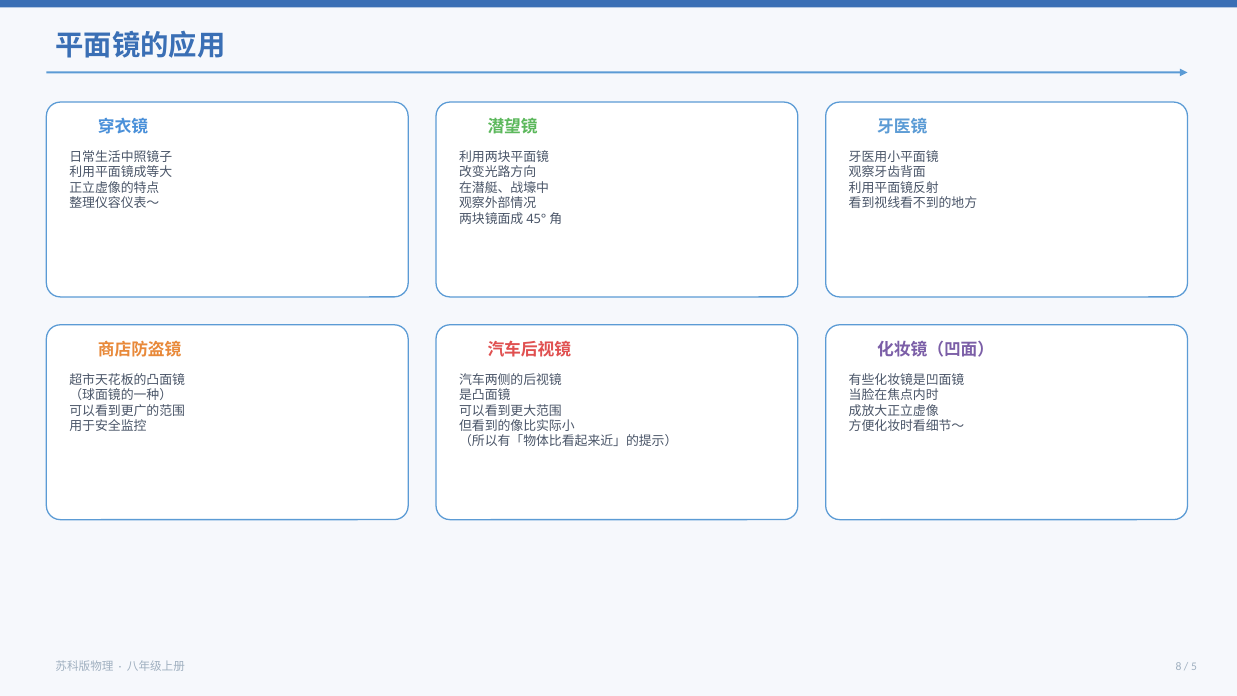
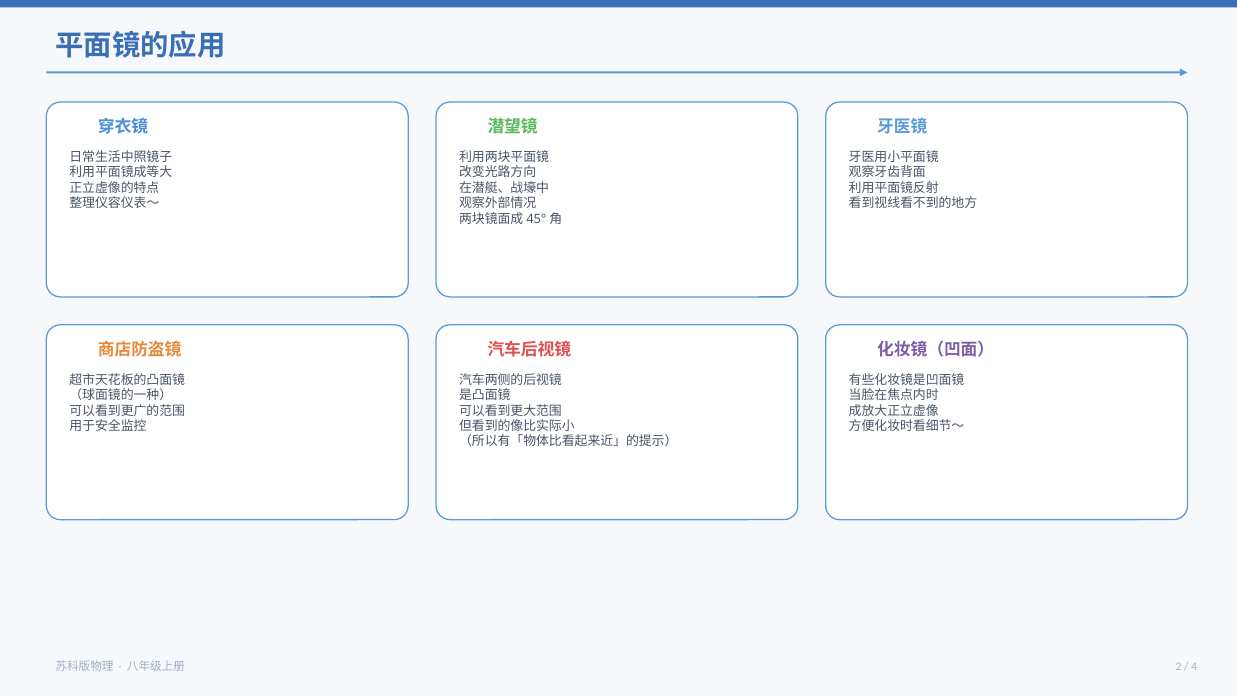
8: 8 -> 2
5: 5 -> 4
